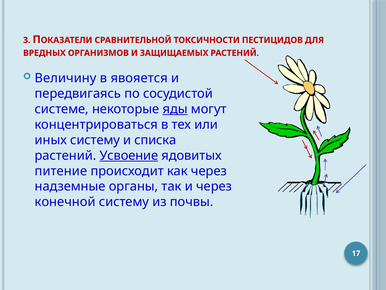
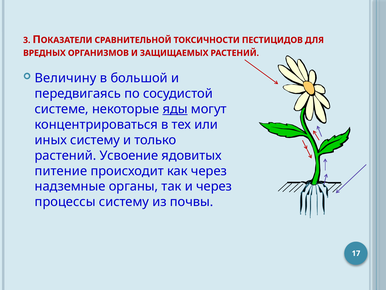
явояется: явояется -> большой
списка: списка -> только
Усвоение underline: present -> none
конечной: конечной -> процессы
